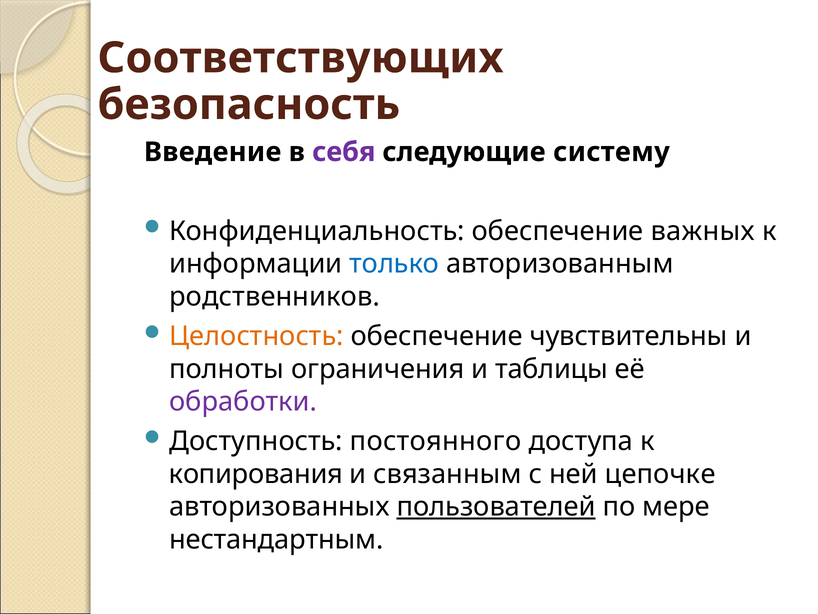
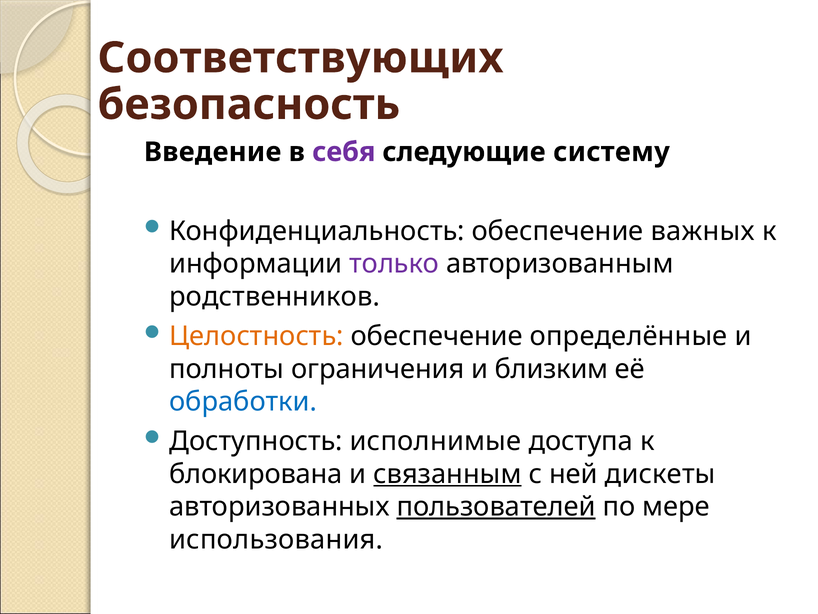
только colour: blue -> purple
чувствительны: чувствительны -> определённые
таблицы: таблицы -> близким
обработки colour: purple -> blue
постоянного: постоянного -> исполнимые
копирования: копирования -> блокирована
связанным underline: none -> present
цепочке: цепочке -> дискеты
нестандартным: нестандартным -> использования
